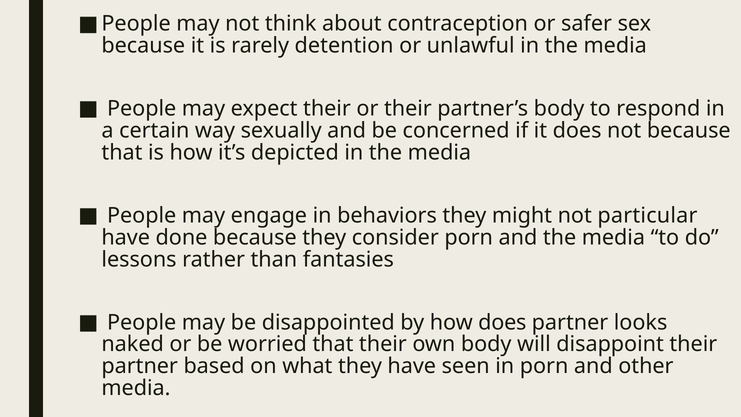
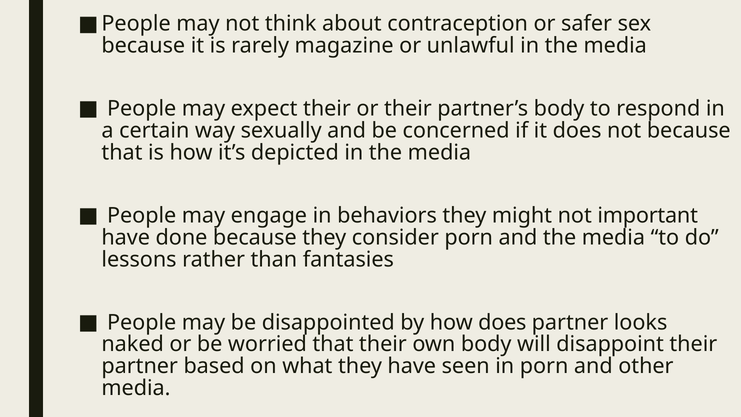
detention: detention -> magazine
particular: particular -> important
